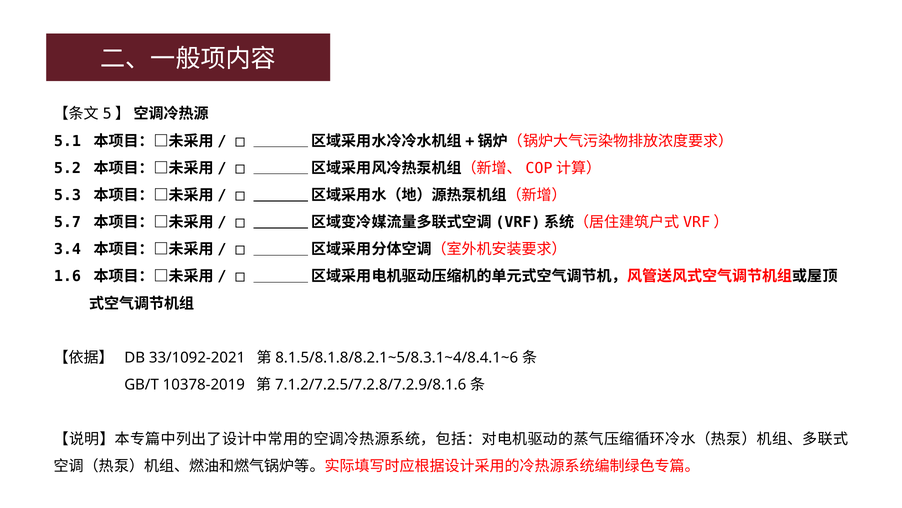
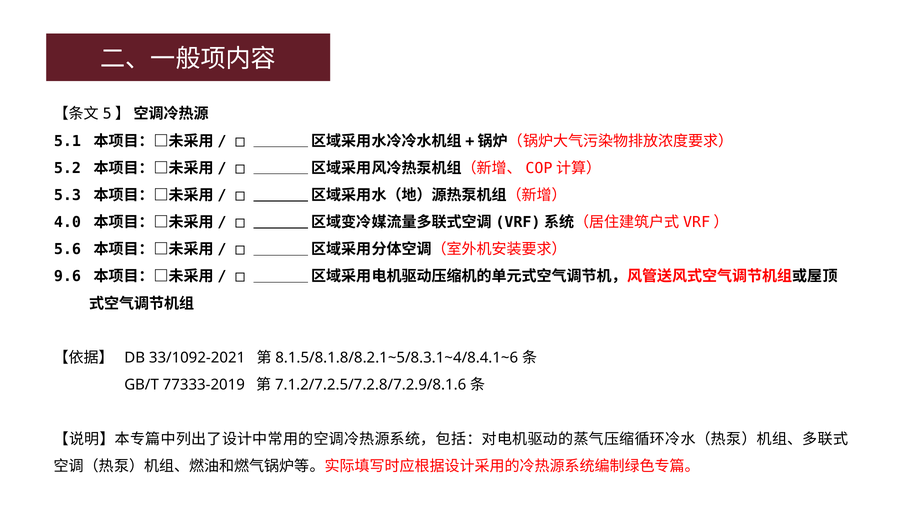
5.7: 5.7 -> 4.0
3.4: 3.4 -> 5.6
1.6: 1.6 -> 9.6
10378-2019: 10378-2019 -> 77333-2019
